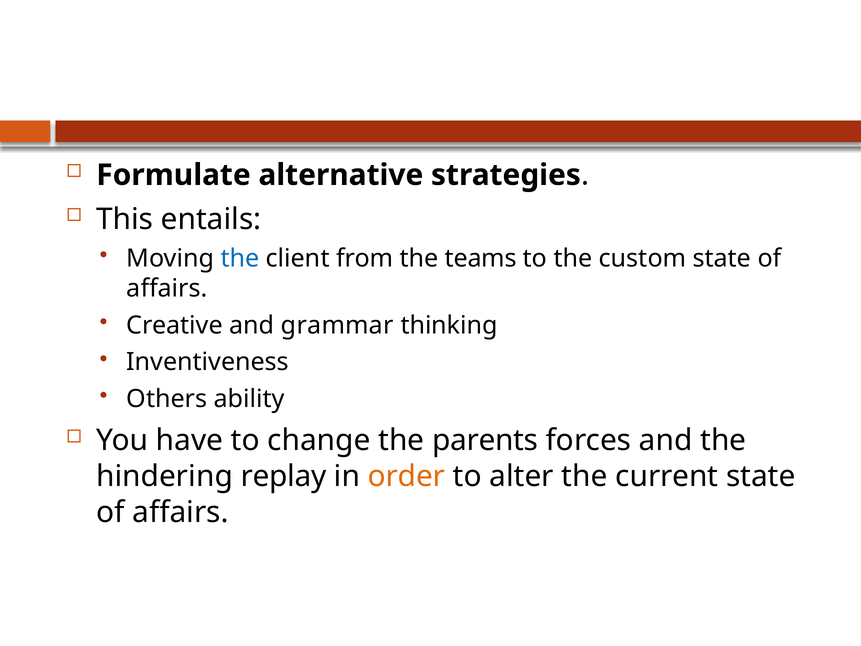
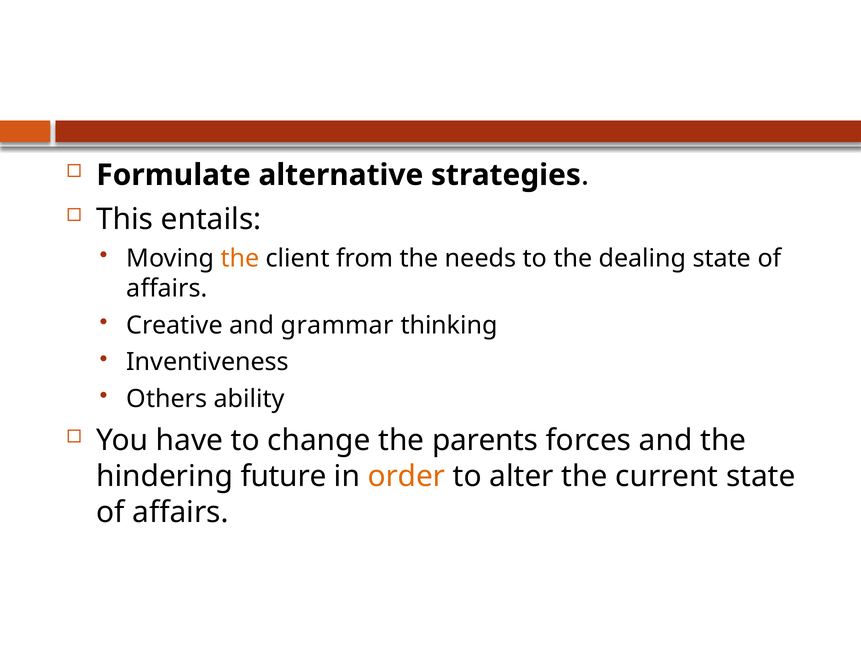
the at (240, 258) colour: blue -> orange
teams: teams -> needs
custom: custom -> dealing
replay: replay -> future
